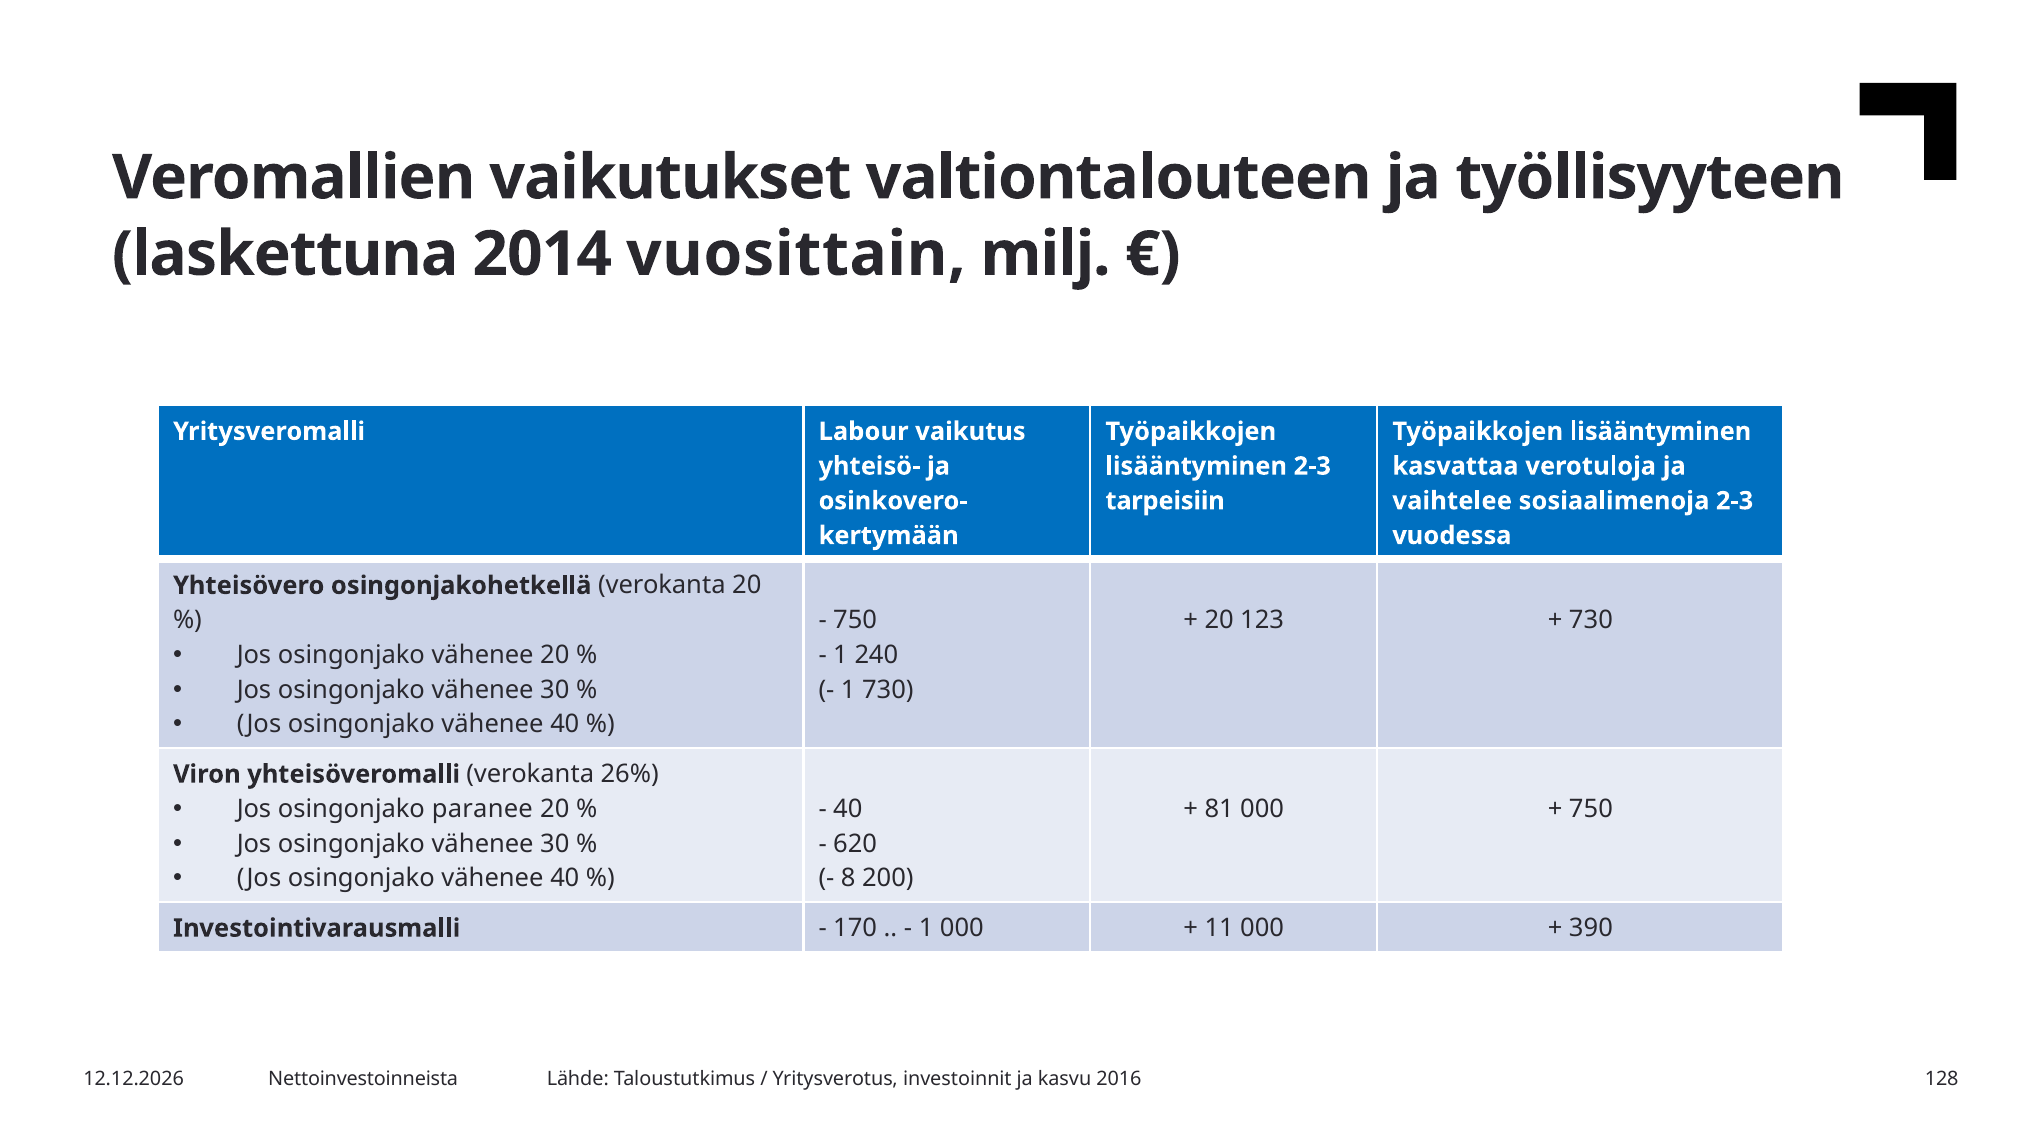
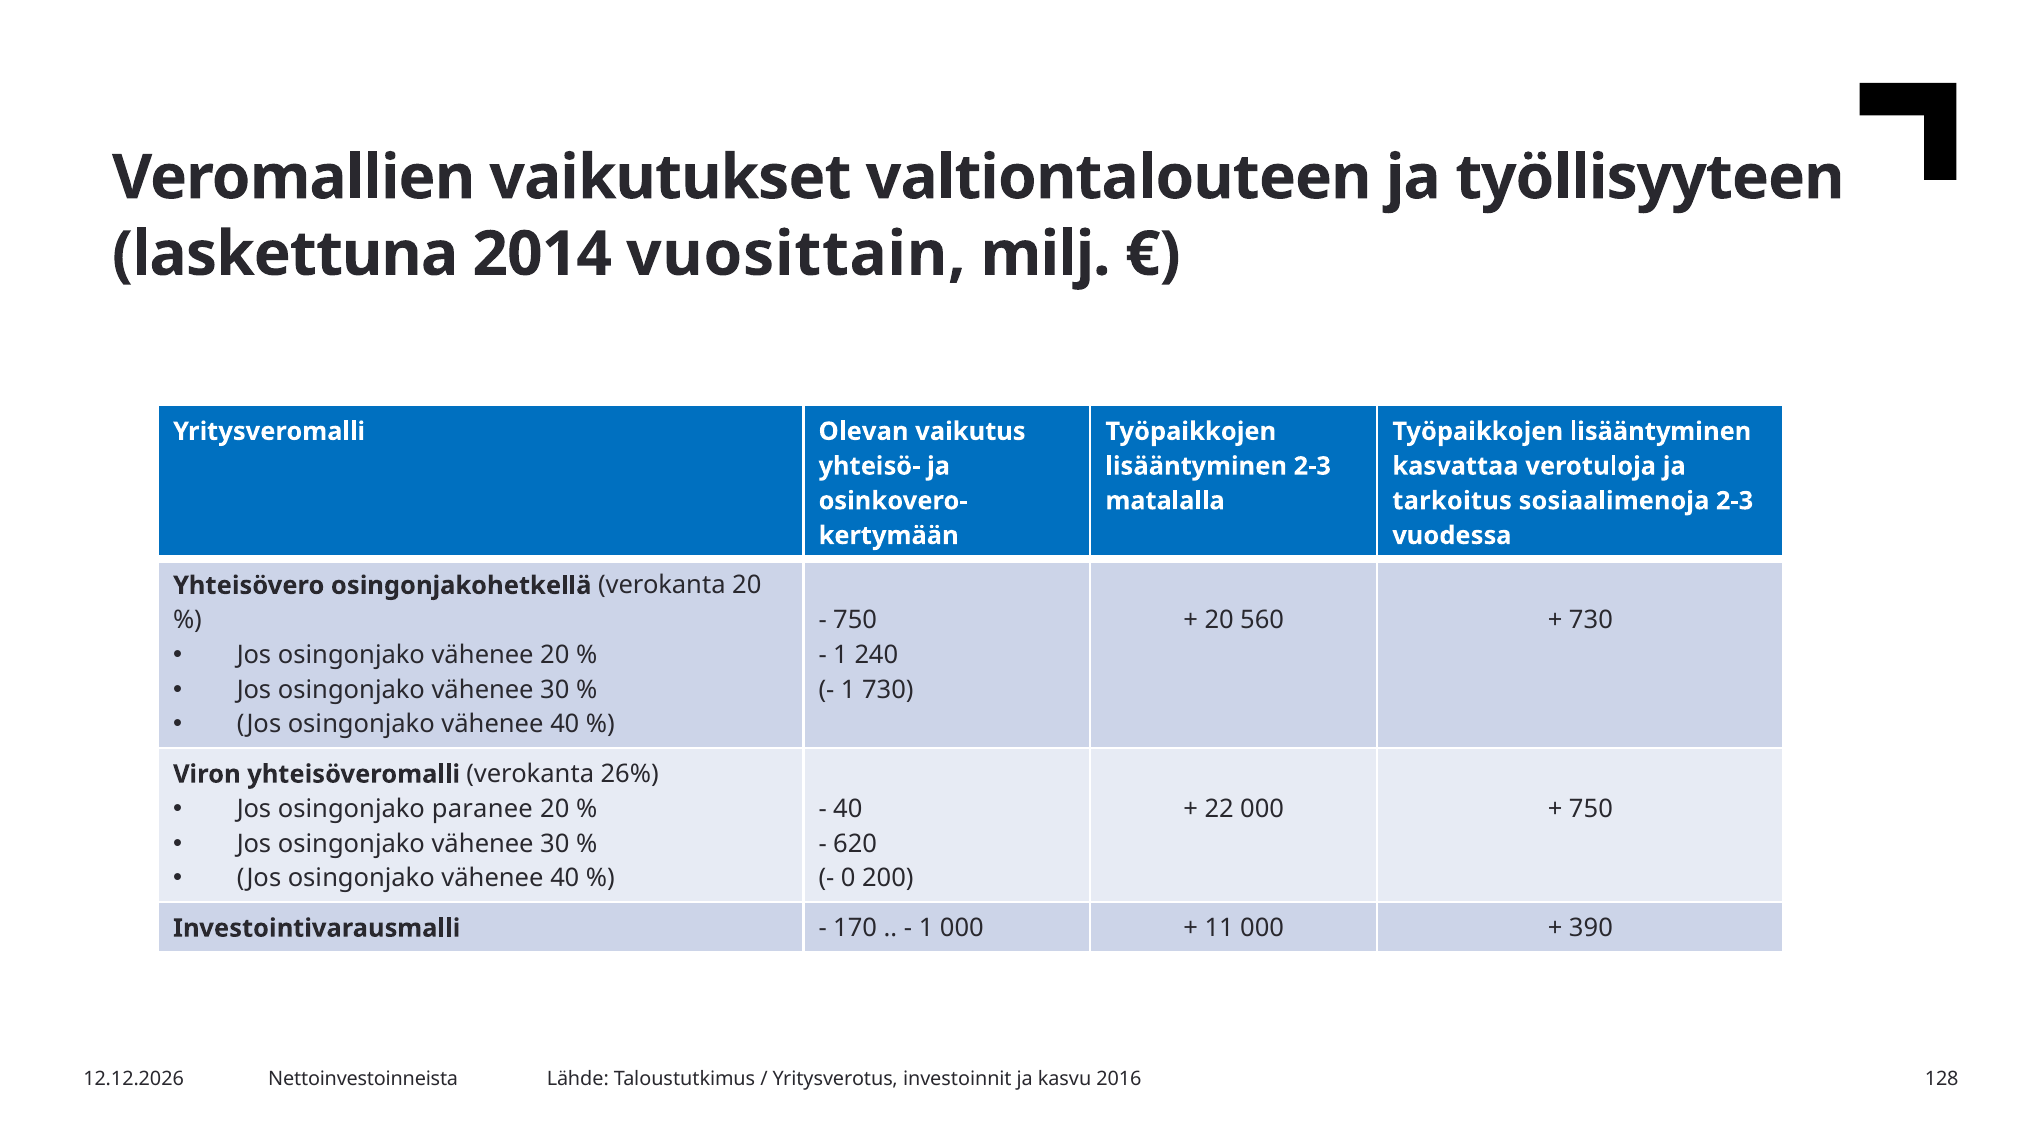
Labour: Labour -> Olevan
tarpeisiin: tarpeisiin -> matalalla
vaihtelee: vaihtelee -> tarkoitus
123: 123 -> 560
81: 81 -> 22
8: 8 -> 0
